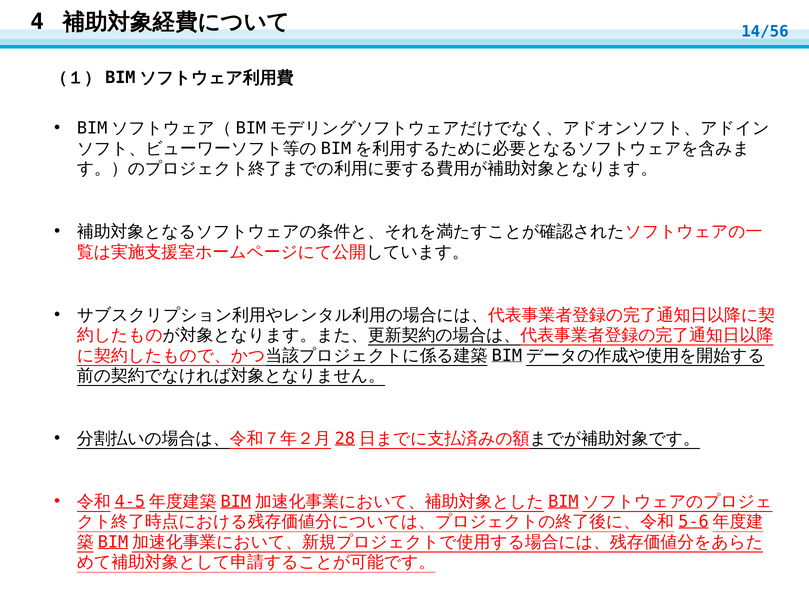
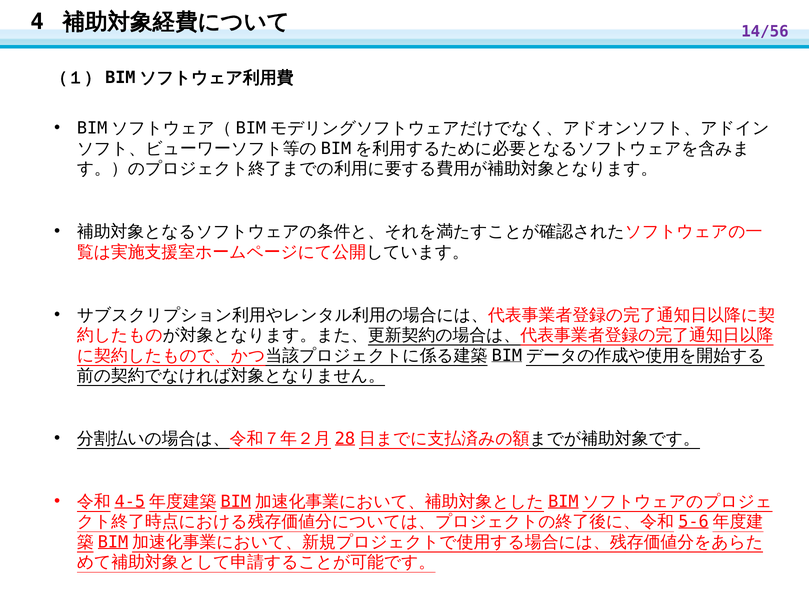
14/56 colour: blue -> purple
